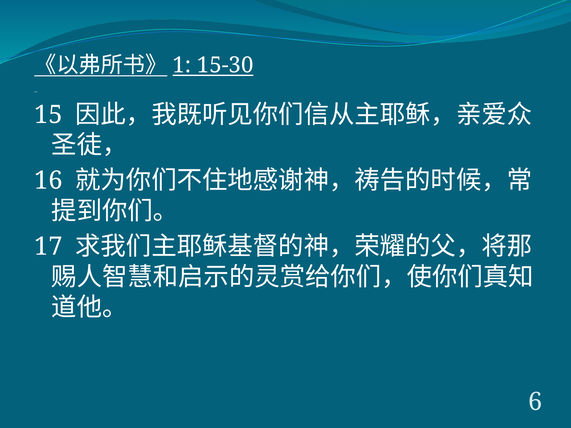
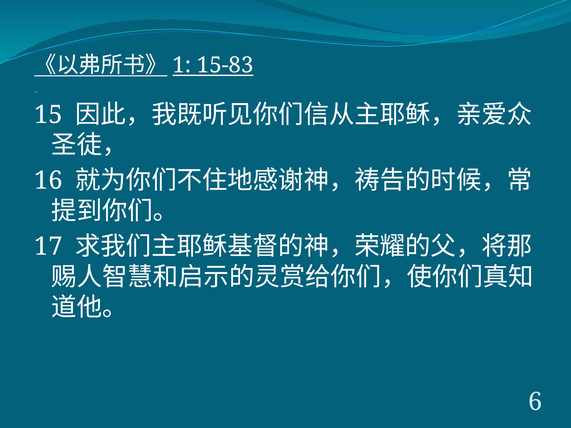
15-30: 15-30 -> 15-83
